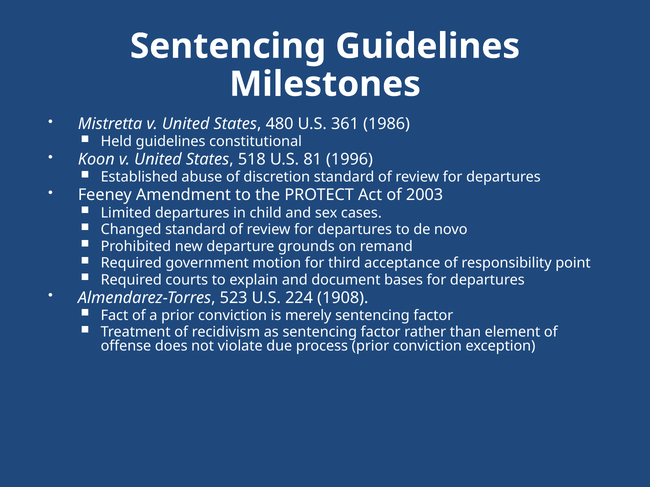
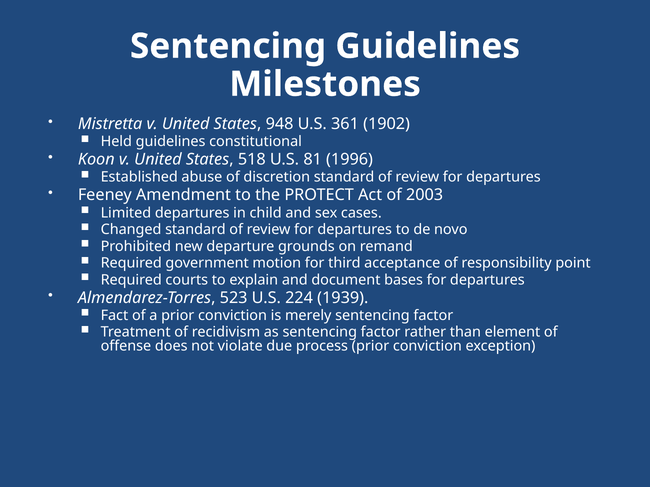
480: 480 -> 948
1986: 1986 -> 1902
1908: 1908 -> 1939
